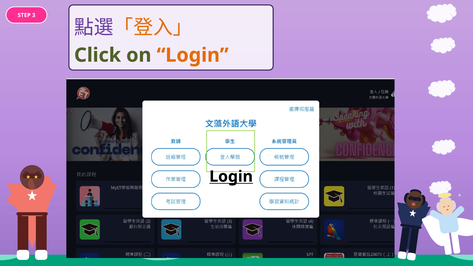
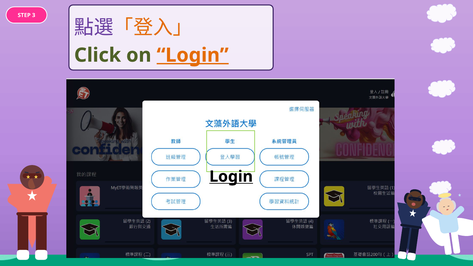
Login at (193, 55) underline: none -> present
